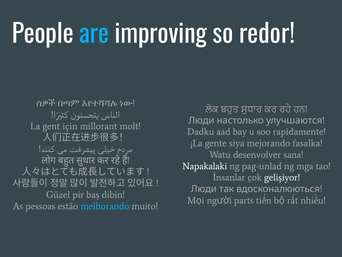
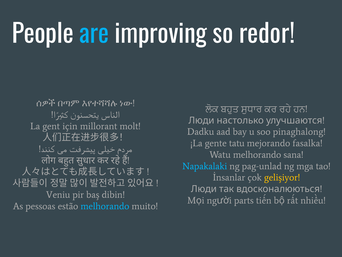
rapidamente: rapidamente -> pinaghalong
siya: siya -> tatu
Watu desenvolver: desenvolver -> melhorando
Napakalaki colour: white -> light blue
gelişiyor colour: white -> yellow
Güzel: Güzel -> Veniu
